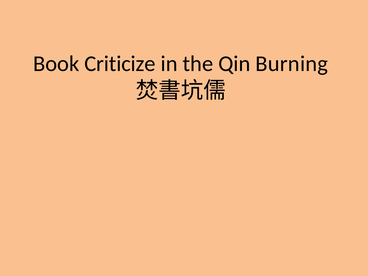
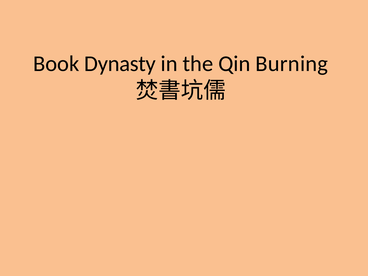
Criticize: Criticize -> Dynasty
